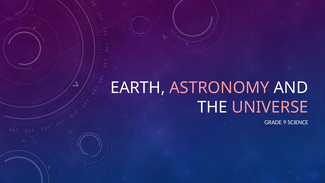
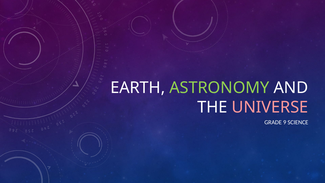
ASTRONOMY colour: pink -> light green
